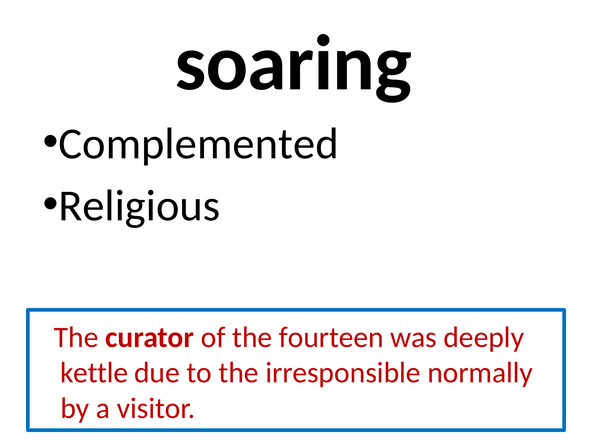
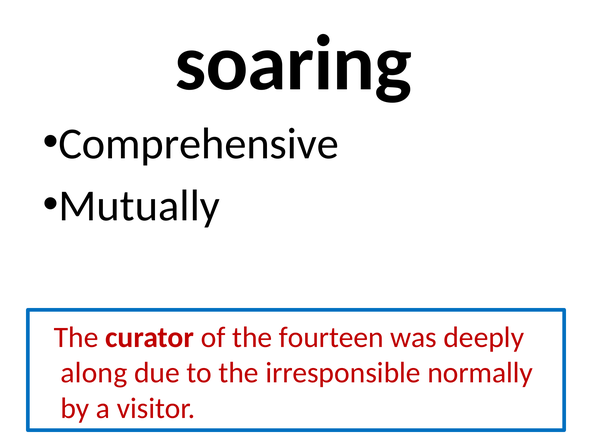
Complemented: Complemented -> Comprehensive
Religious: Religious -> Mutually
kettle: kettle -> along
